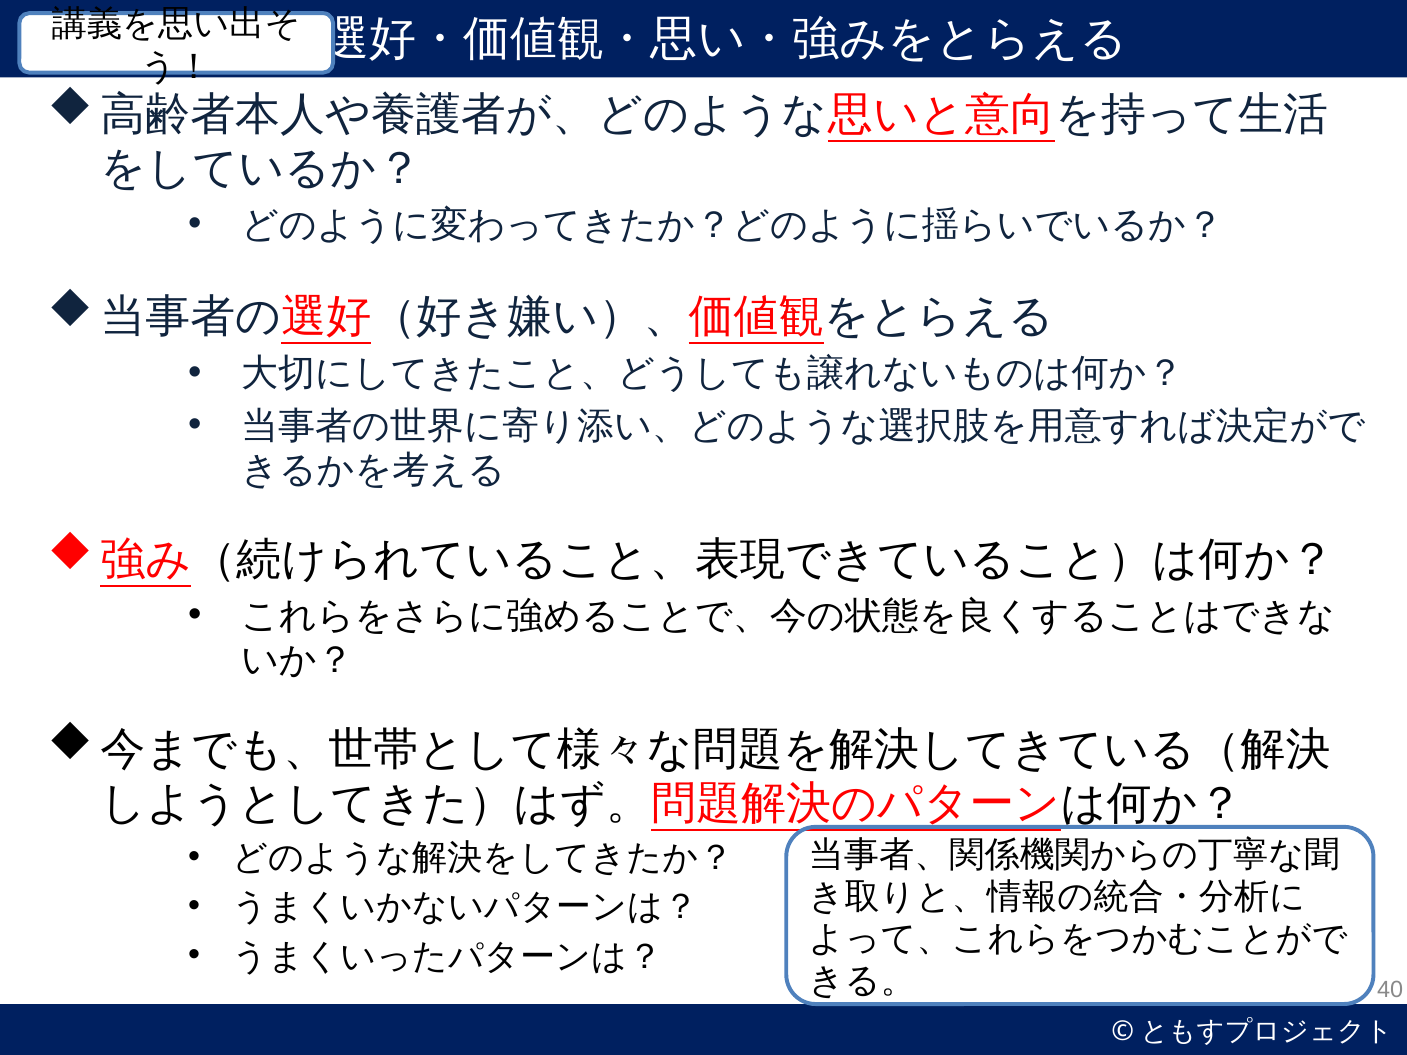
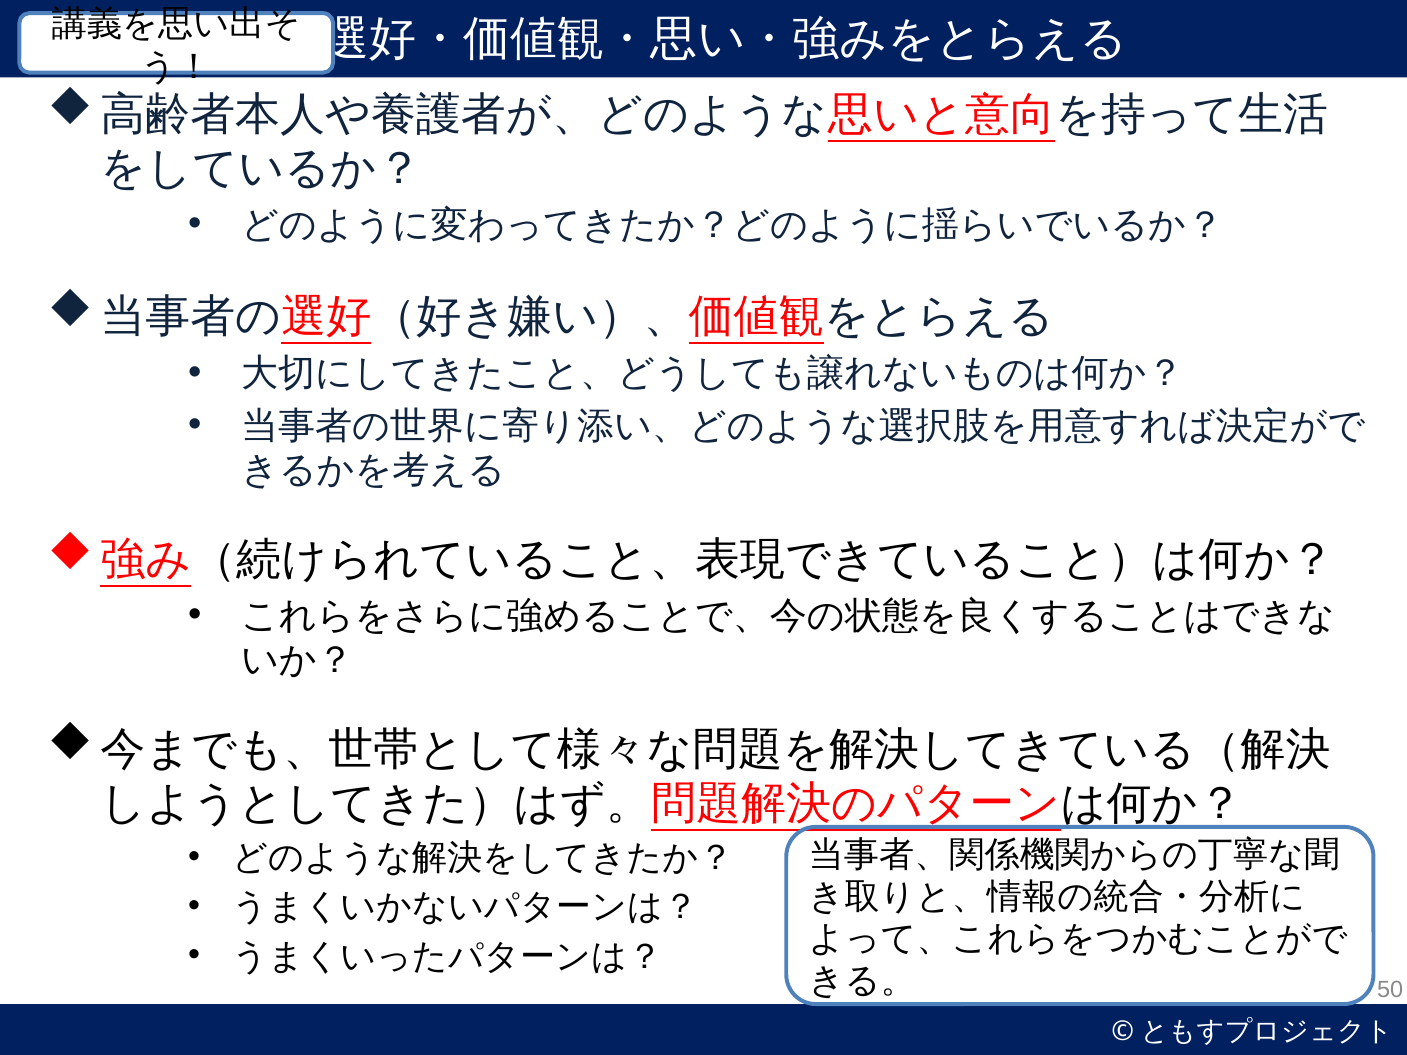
40: 40 -> 50
